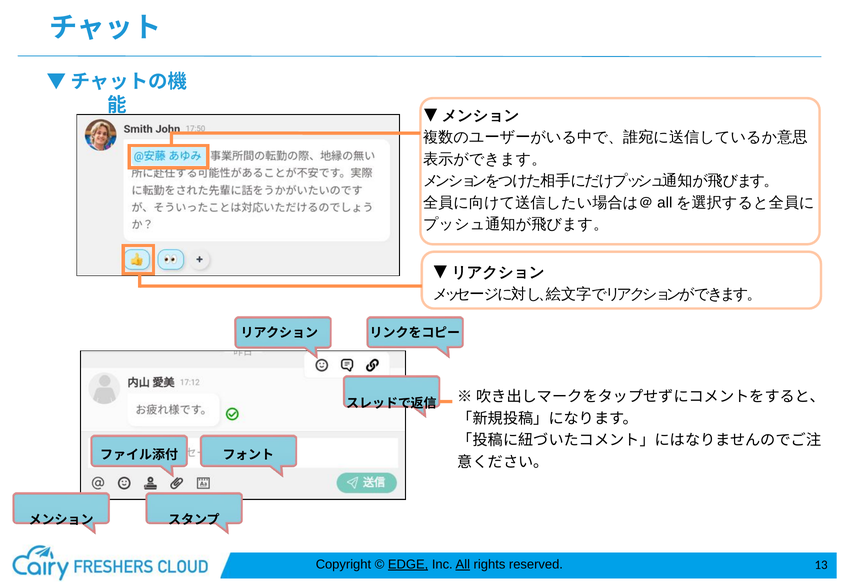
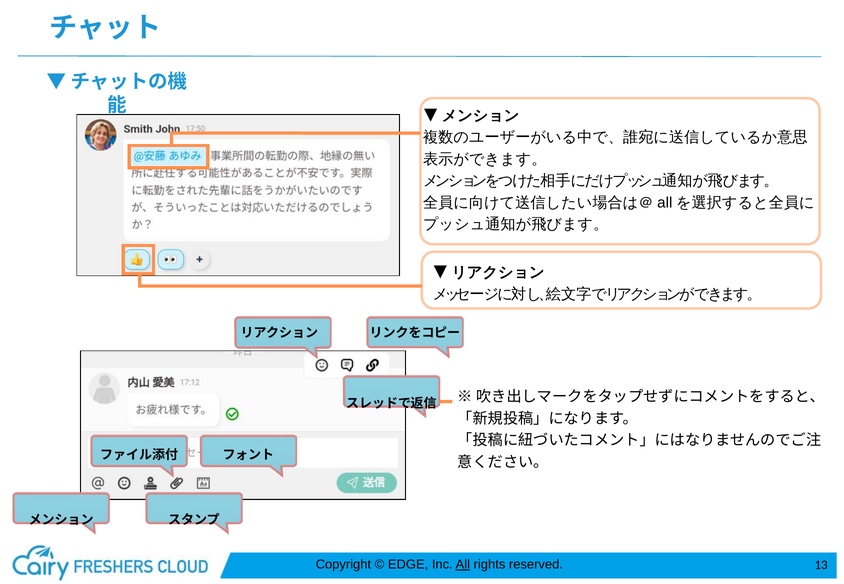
EDGE underline: present -> none
